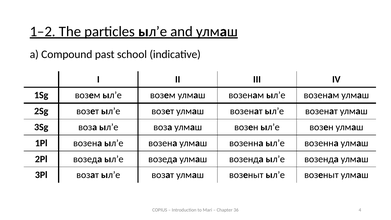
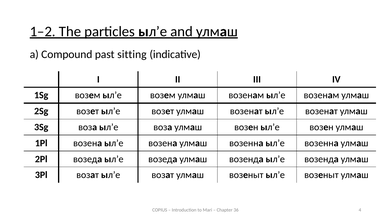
school: school -> sitting
